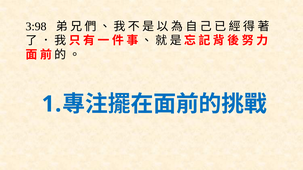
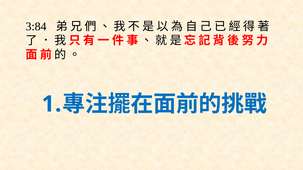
3:98: 3:98 -> 3:84
